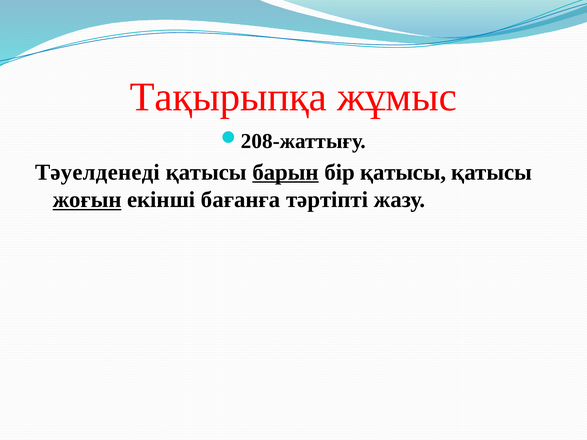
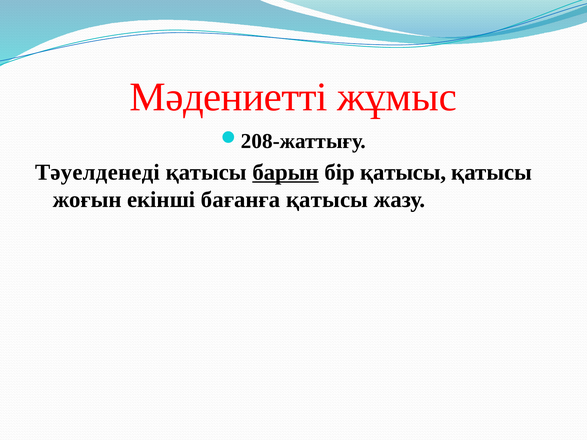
Тақырыпқа: Тақырыпқа -> Мәдениетті
жоғын underline: present -> none
бағанға тәртіпті: тәртіпті -> қатысы
